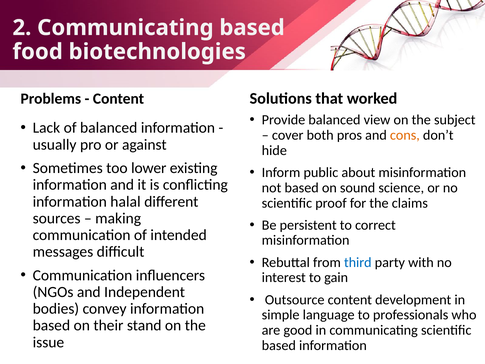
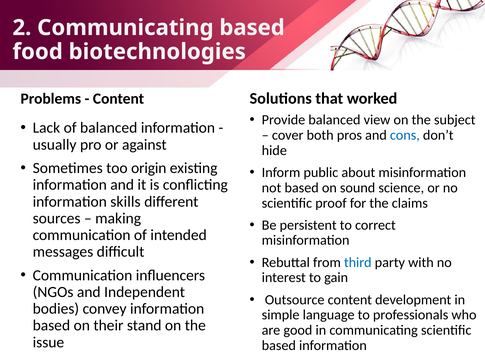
cons colour: orange -> blue
lower: lower -> origin
halal: halal -> skills
